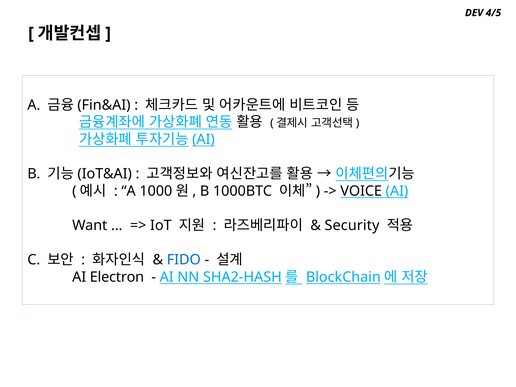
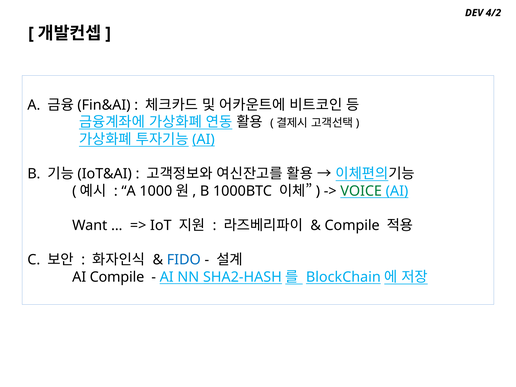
4/5: 4/5 -> 4/2
VOICE colour: black -> green
Security at (352, 225): Security -> Compile
AI Electron: Electron -> Compile
